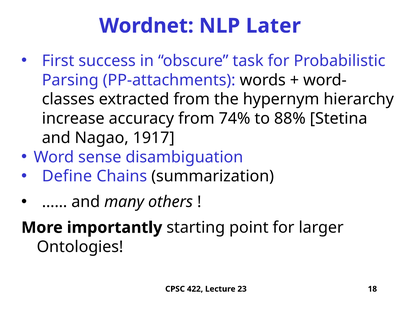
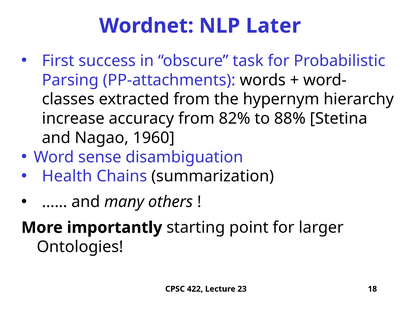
74%: 74% -> 82%
1917: 1917 -> 1960
Define: Define -> Health
